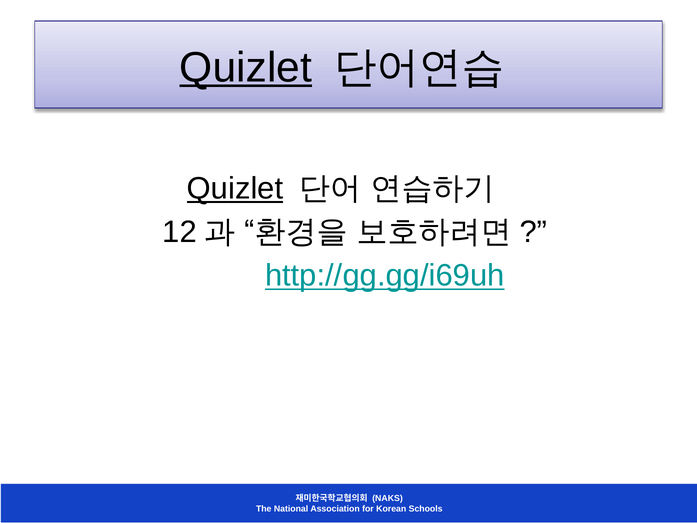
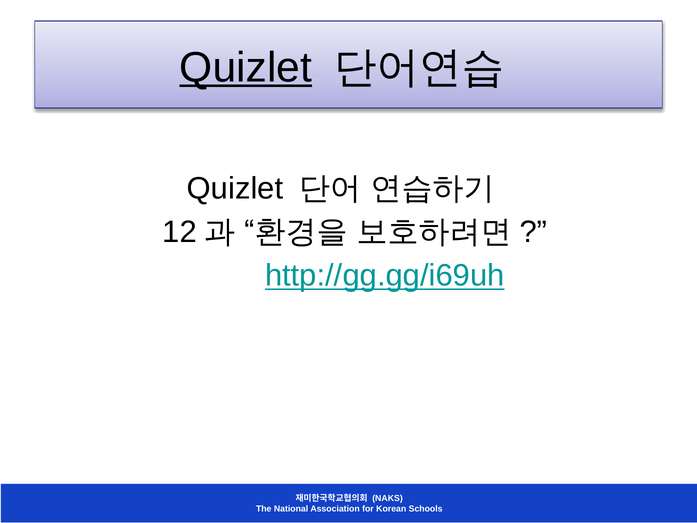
Quizlet at (235, 189) underline: present -> none
